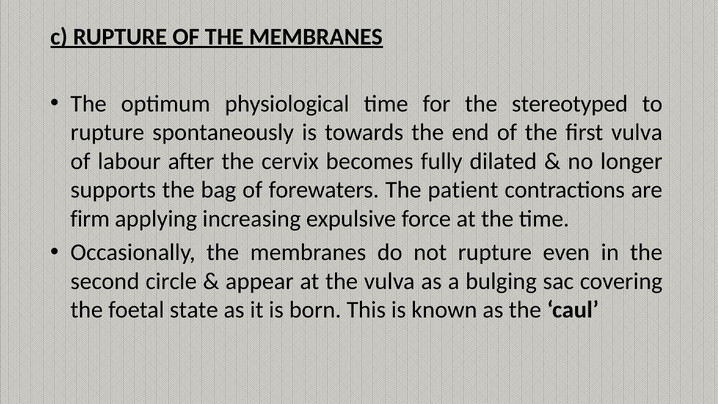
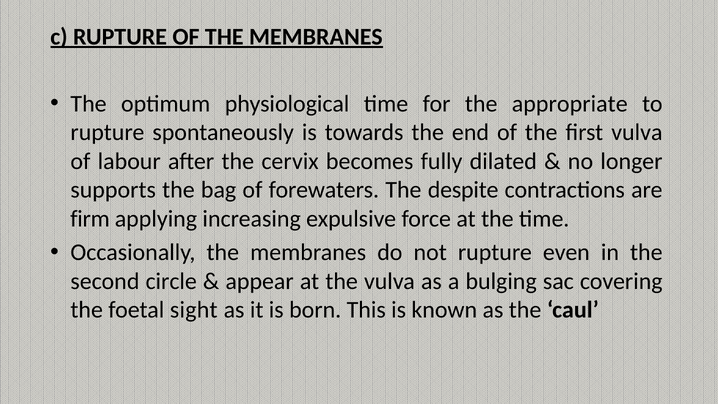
stereotyped: stereotyped -> appropriate
patient: patient -> despite
state: state -> sight
